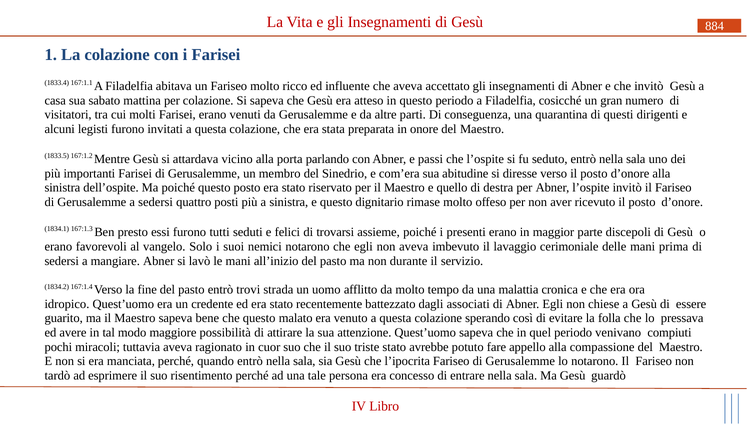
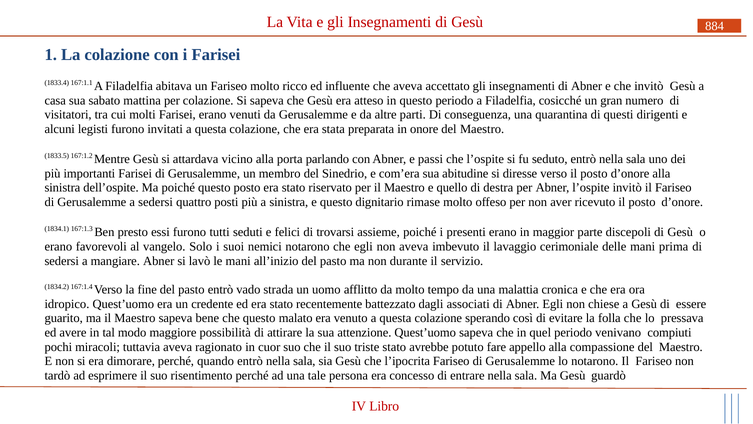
trovi: trovi -> vado
manciata: manciata -> dimorare
